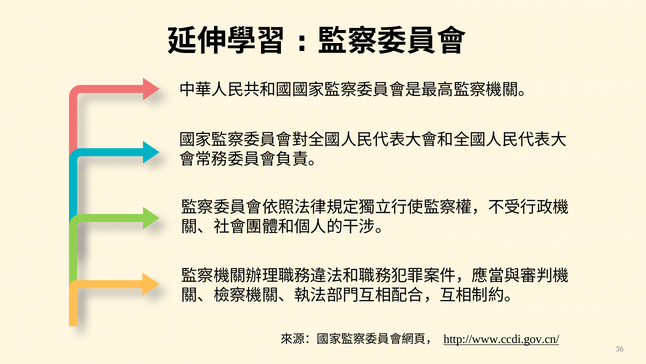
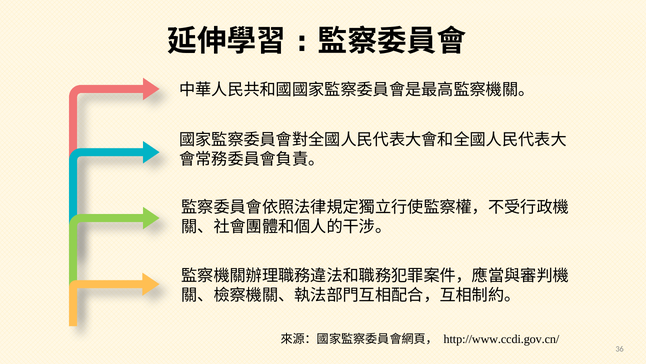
http://www.ccdi.gov.cn/ underline: present -> none
